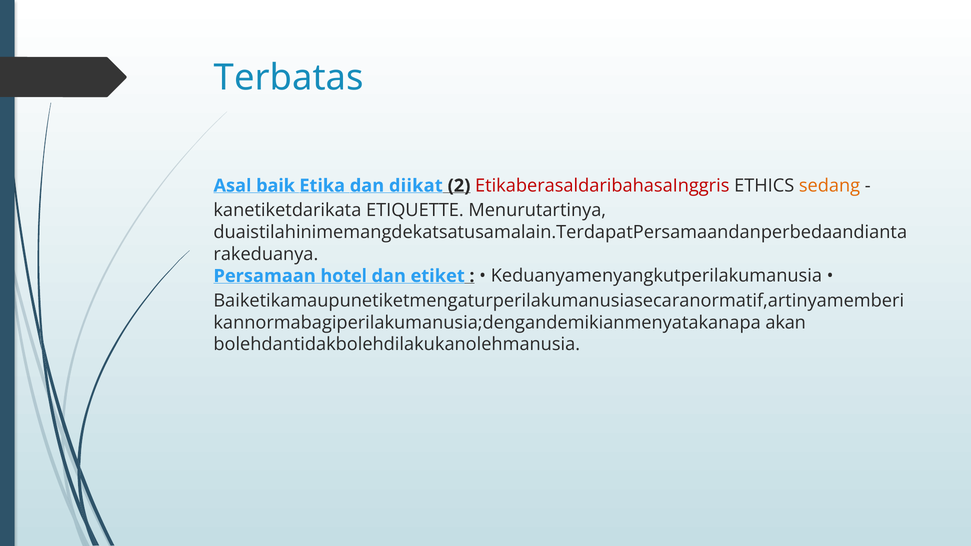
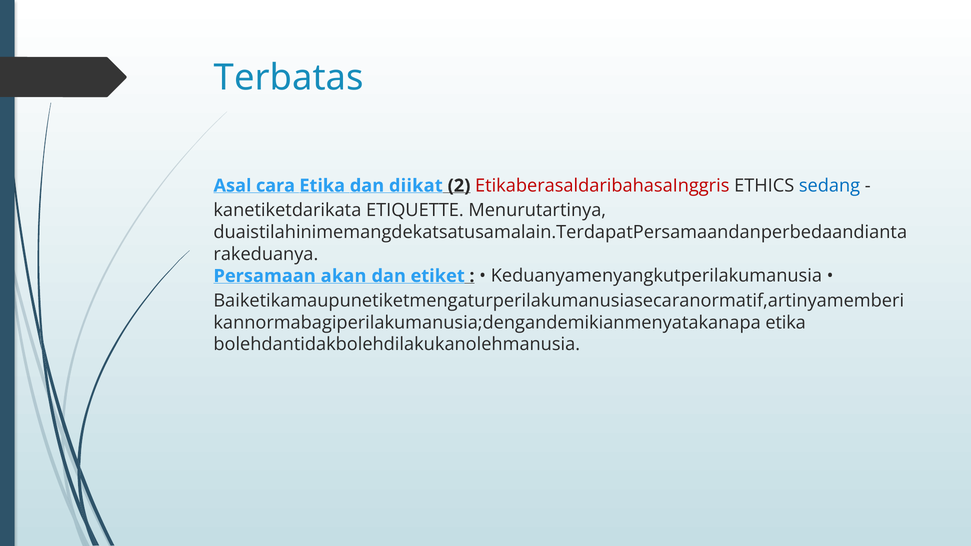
baik: baik -> cara
sedang colour: orange -> blue
hotel: hotel -> akan
akan at (786, 323): akan -> etika
